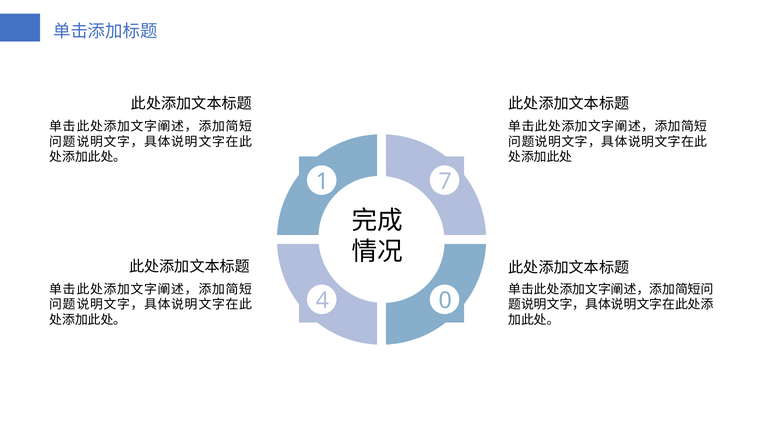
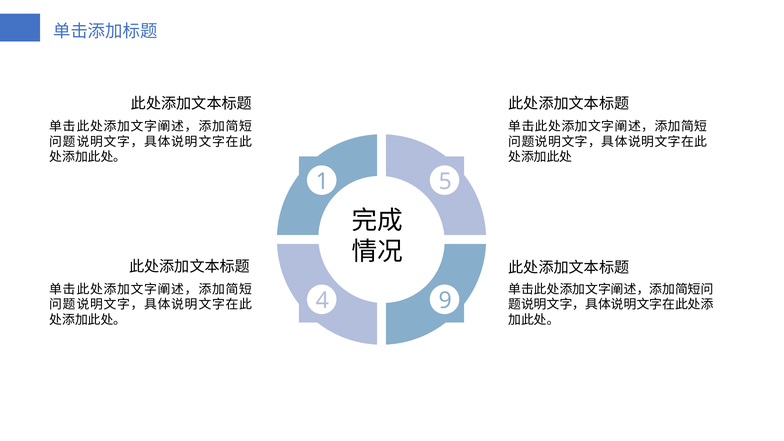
7: 7 -> 5
0: 0 -> 9
